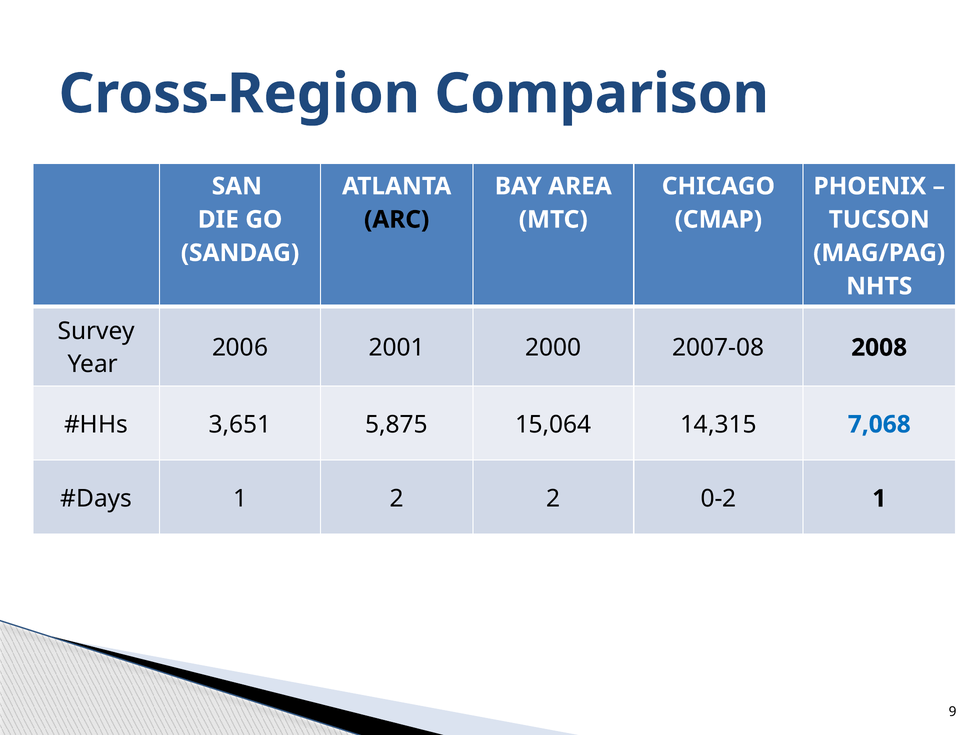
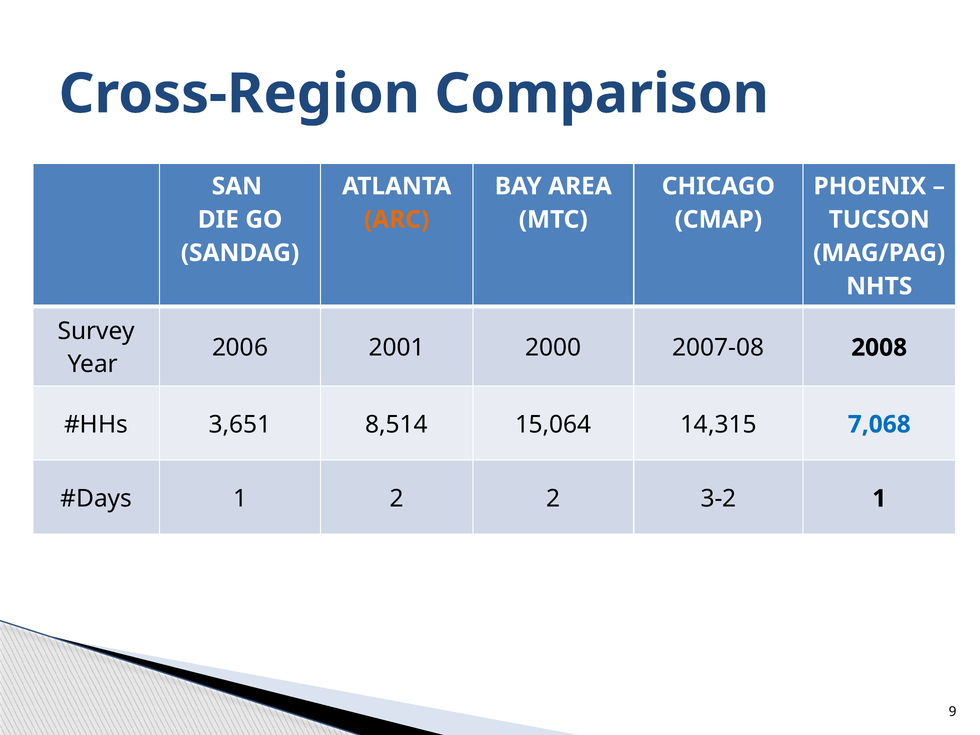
ARC colour: black -> orange
5,875: 5,875 -> 8,514
0-2: 0-2 -> 3-2
